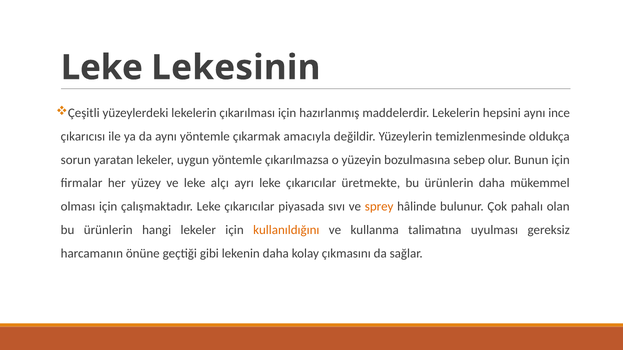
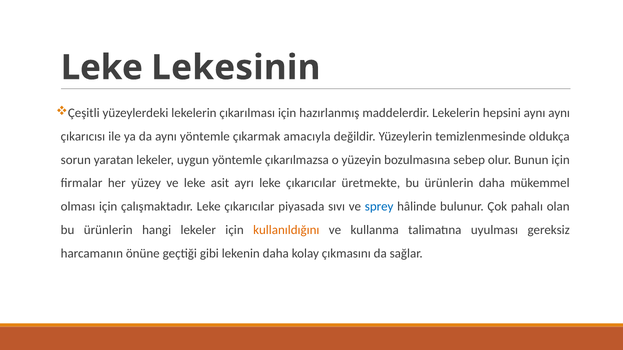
aynı ince: ince -> aynı
alçı: alçı -> asit
sprey colour: orange -> blue
